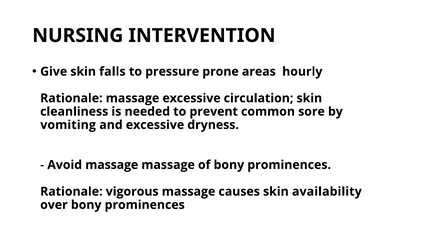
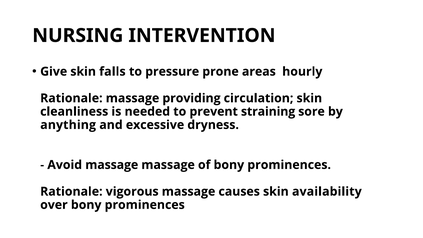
massage excessive: excessive -> providing
common: common -> straining
vomiting: vomiting -> anything
